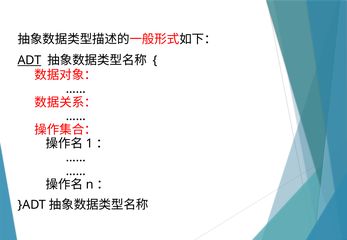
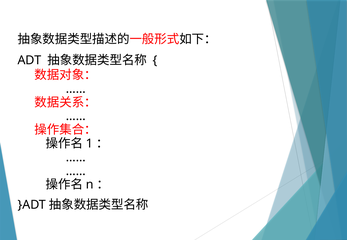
ADT underline: present -> none
